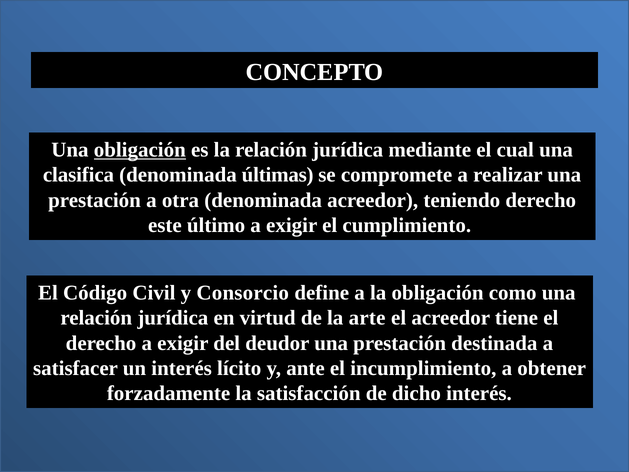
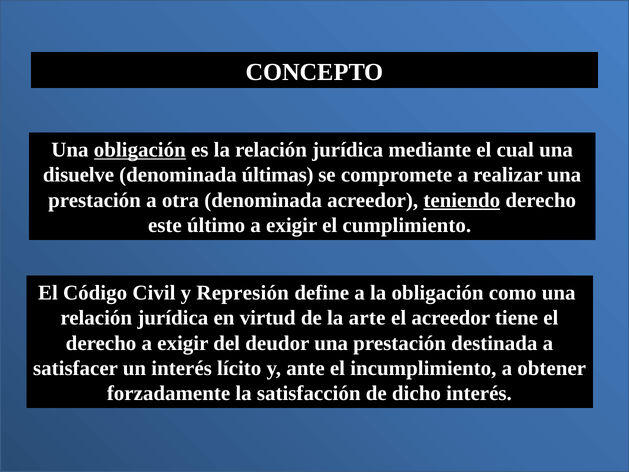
clasifica: clasifica -> disuelve
teniendo underline: none -> present
Consorcio: Consorcio -> Represión
